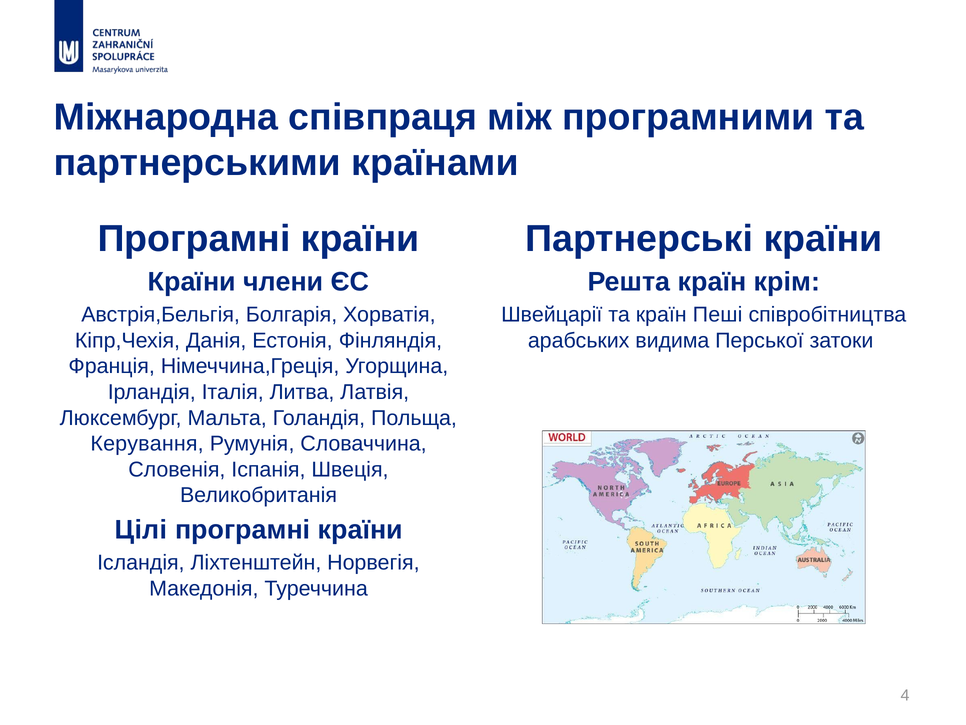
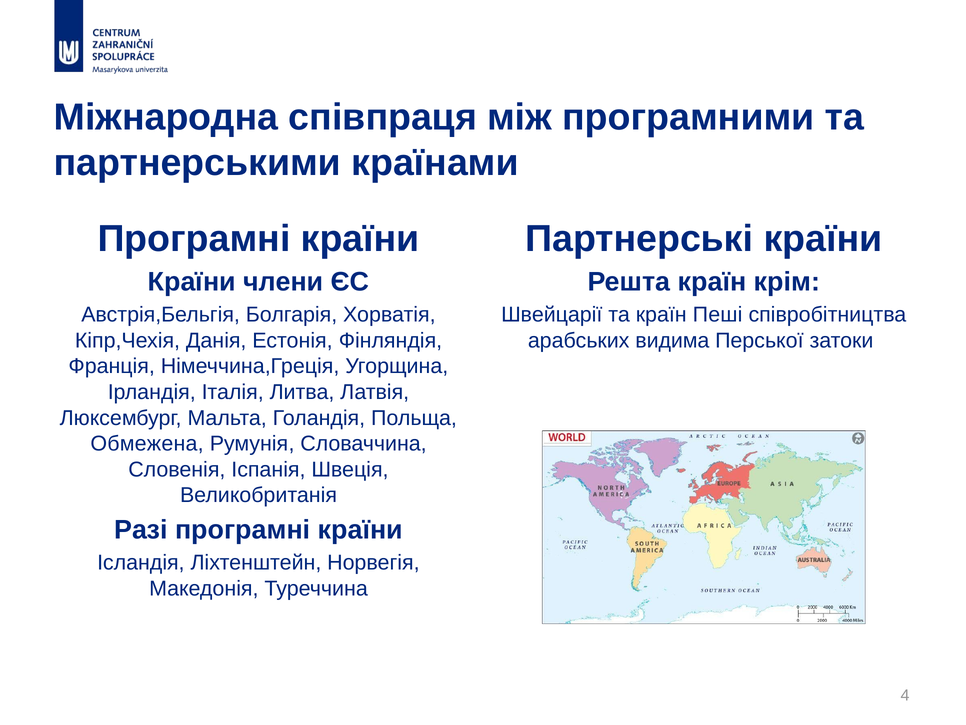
Керування: Керування -> Обмежена
Цілі: Цілі -> Разі
